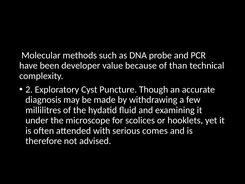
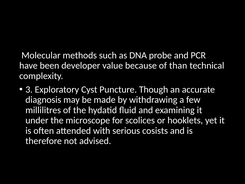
2: 2 -> 3
comes: comes -> cosists
